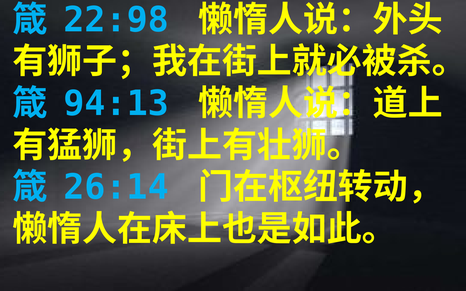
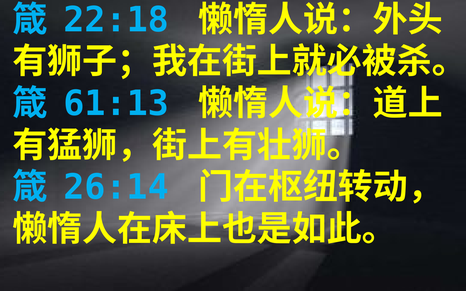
22:98: 22:98 -> 22:18
94:13: 94:13 -> 61:13
